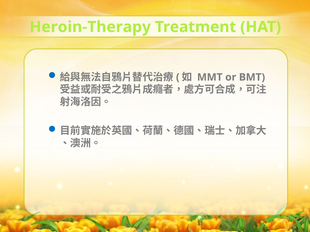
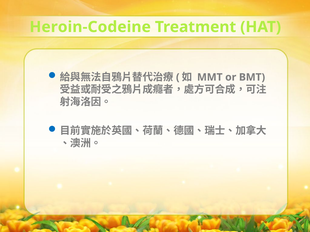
Heroin-Therapy: Heroin-Therapy -> Heroin-Codeine
